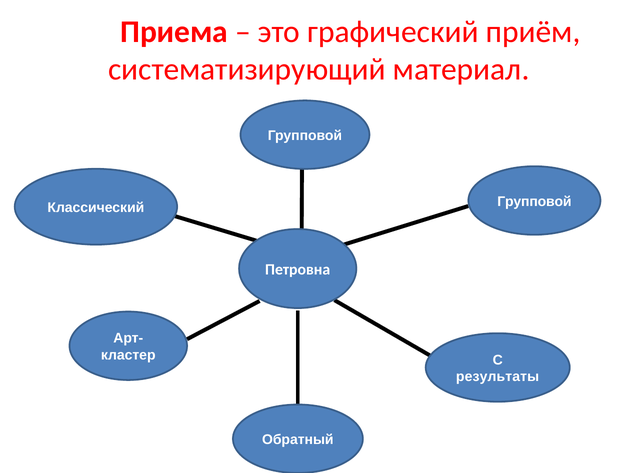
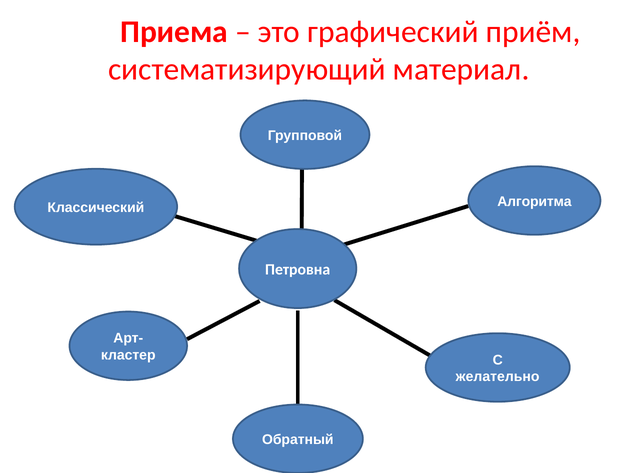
Групповой at (534, 201): Групповой -> Алгоритма
результаты: результаты -> желательно
